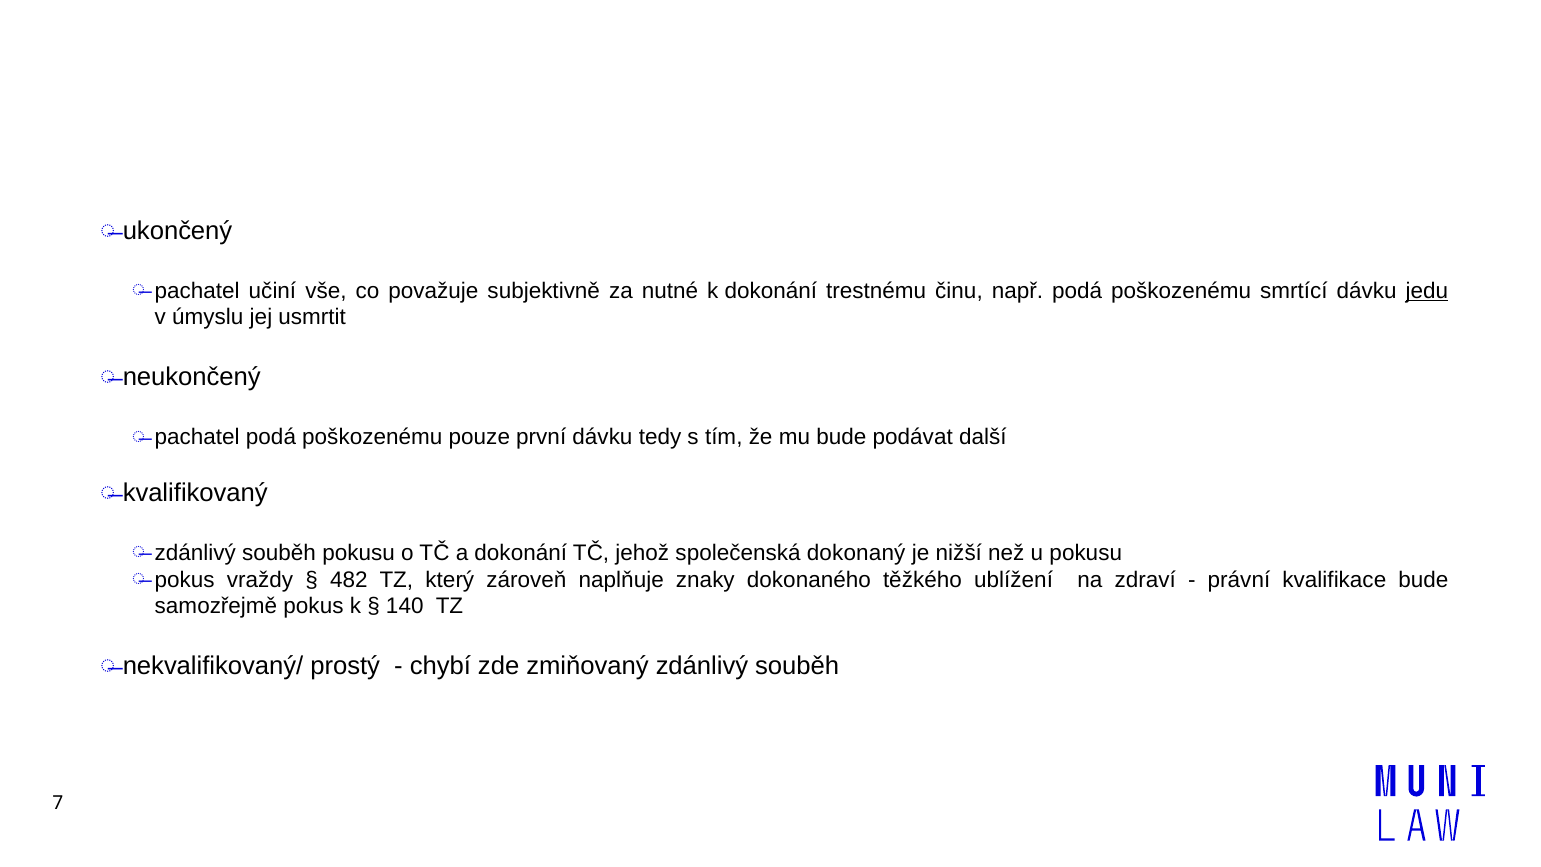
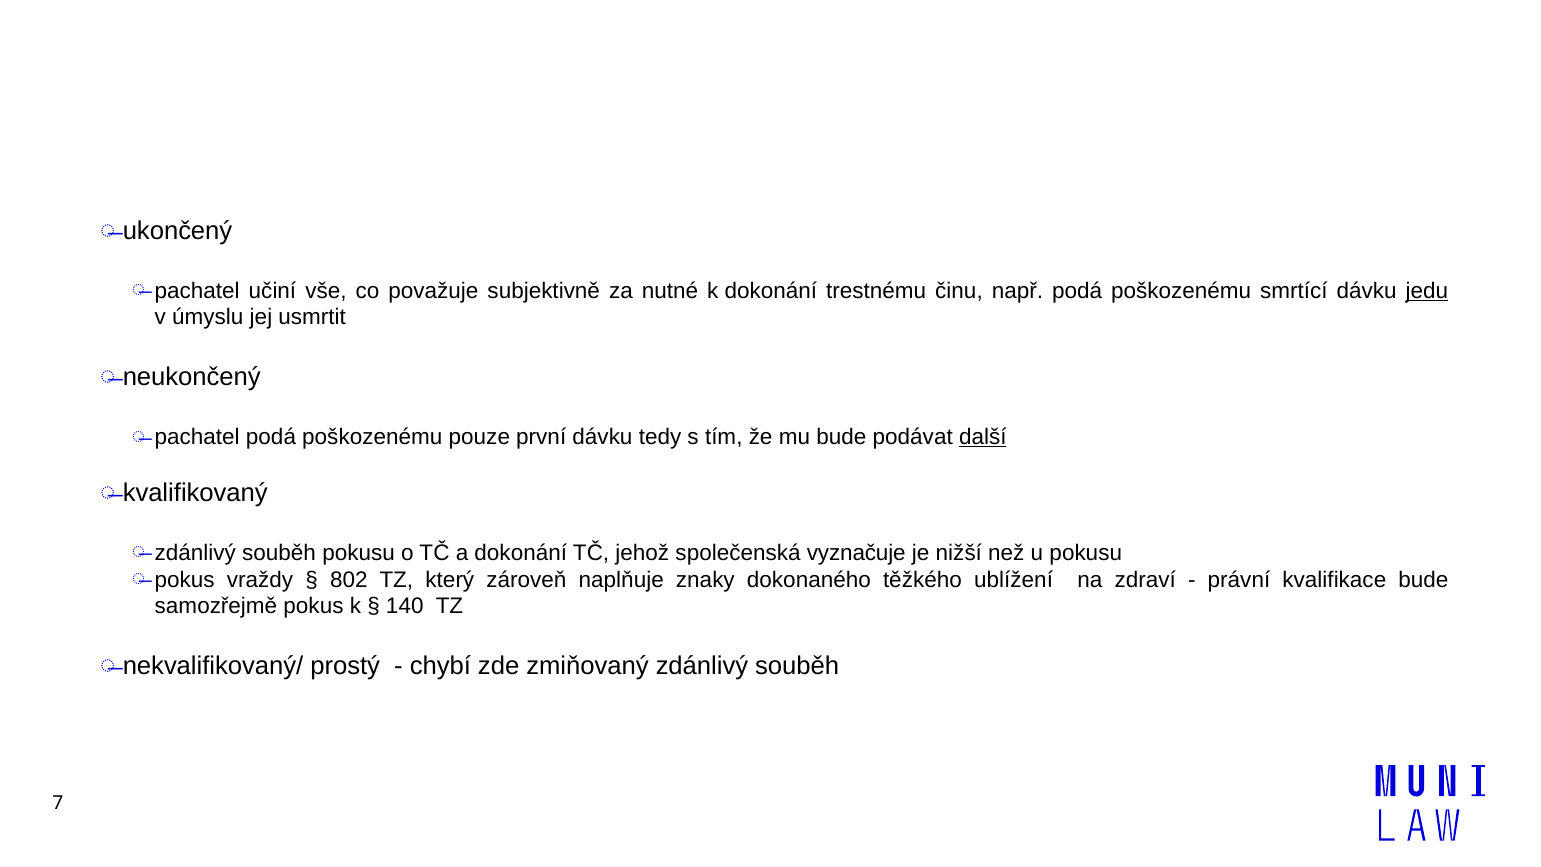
další underline: none -> present
dokonaný: dokonaný -> vyznačuje
482: 482 -> 802
